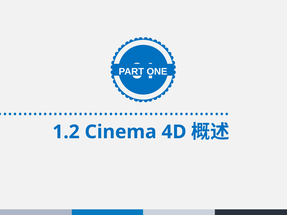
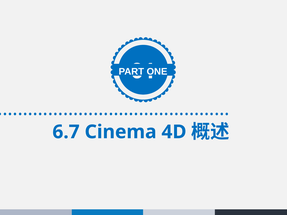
1.2: 1.2 -> 6.7
